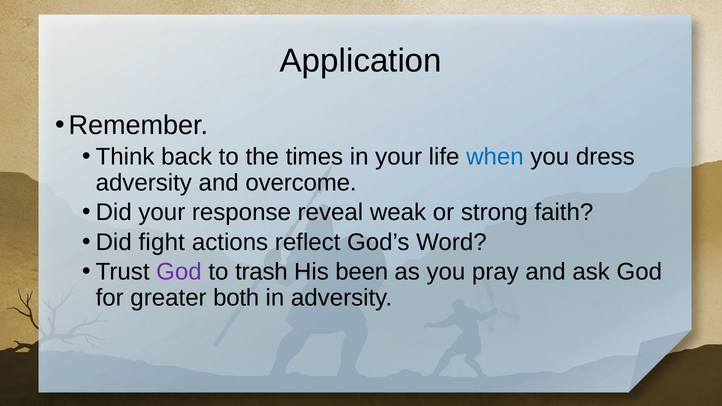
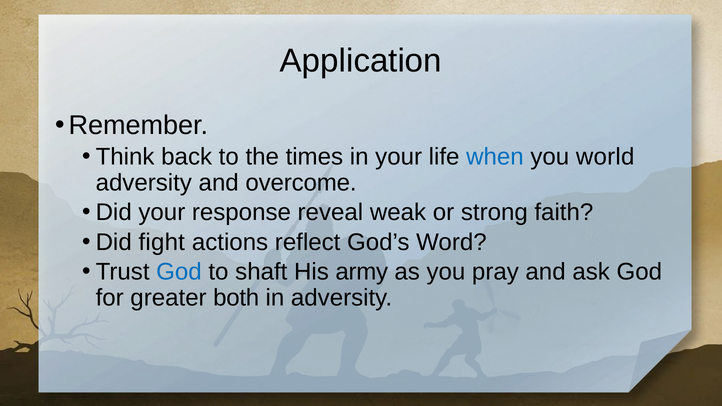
dress: dress -> world
God at (179, 272) colour: purple -> blue
trash: trash -> shaft
been: been -> army
